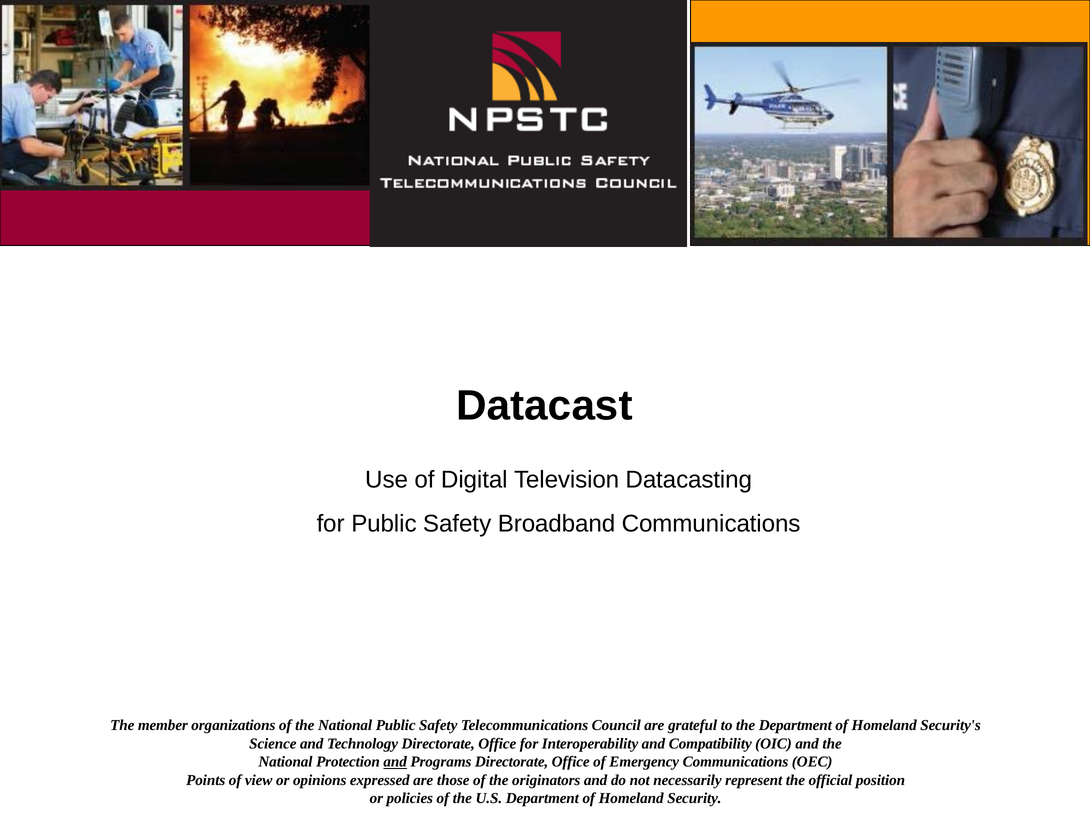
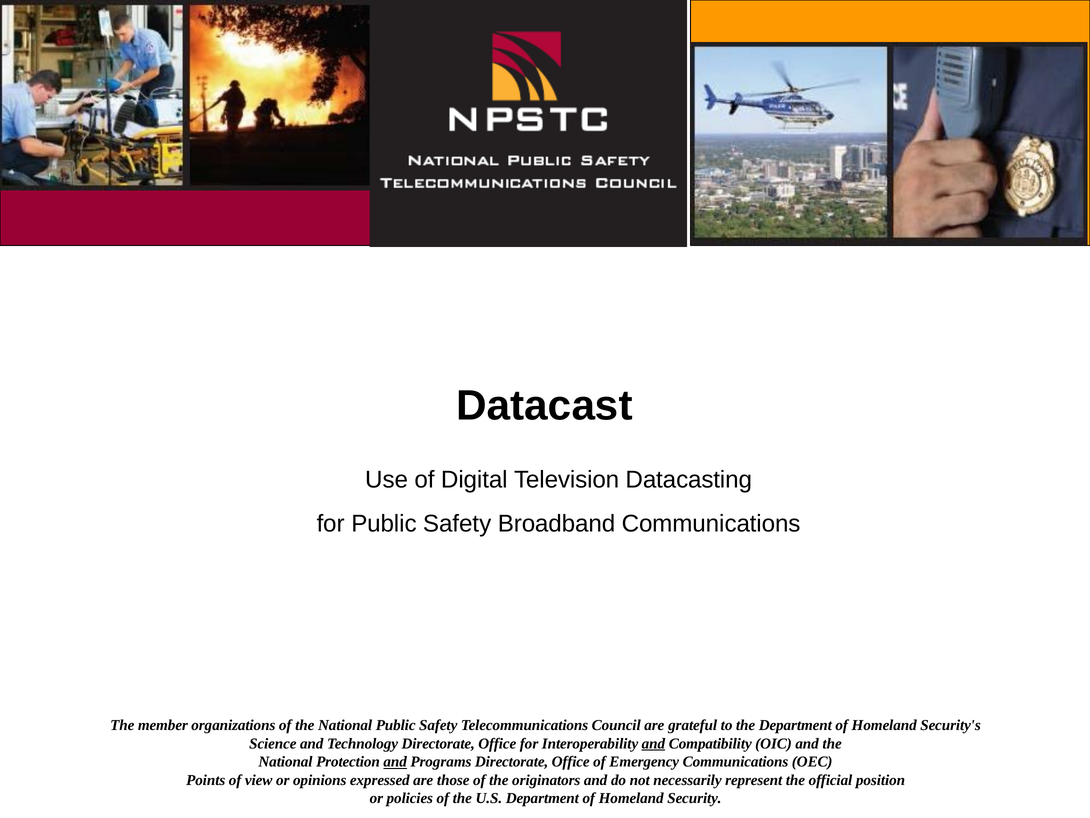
and at (653, 743) underline: none -> present
